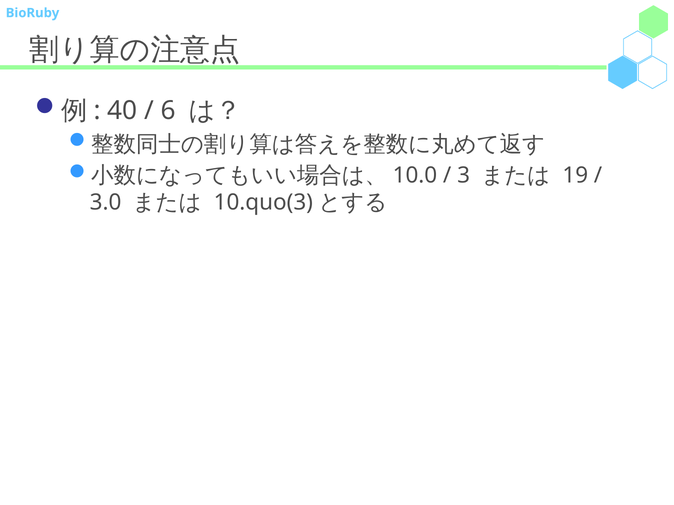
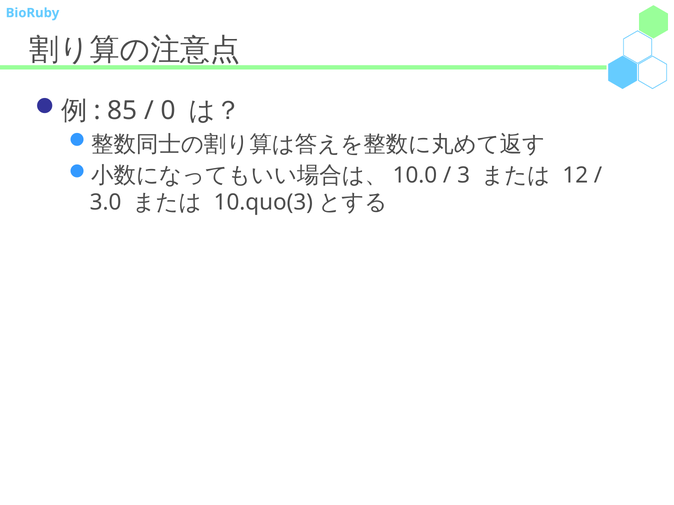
40: 40 -> 85
6: 6 -> 0
19: 19 -> 12
